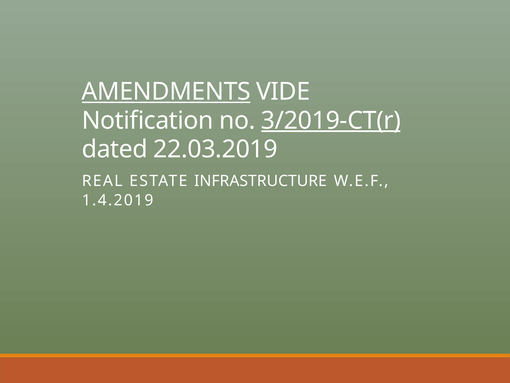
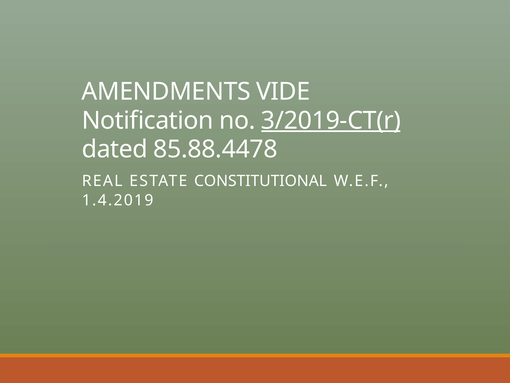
AMENDMENTS underline: present -> none
22.03.2019: 22.03.2019 -> 85.88.4478
INFRASTRUCTURE: INFRASTRUCTURE -> CONSTITUTIONAL
